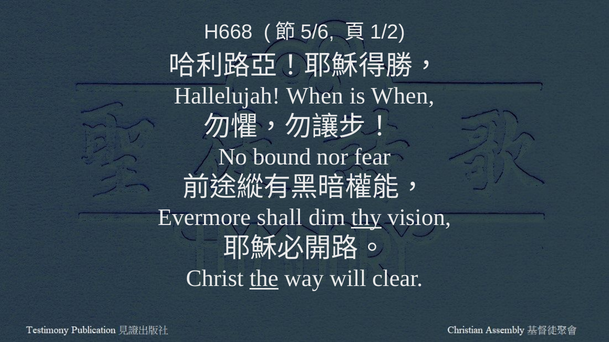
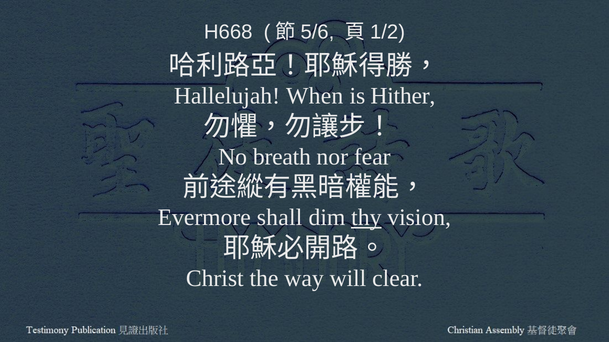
is When: When -> Hither
bound: bound -> breath
the underline: present -> none
